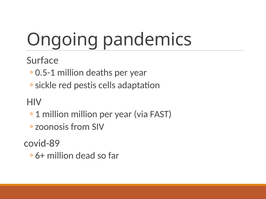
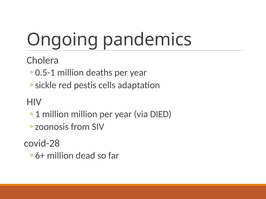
Surface: Surface -> Cholera
FAST: FAST -> DIED
covid-89: covid-89 -> covid-28
